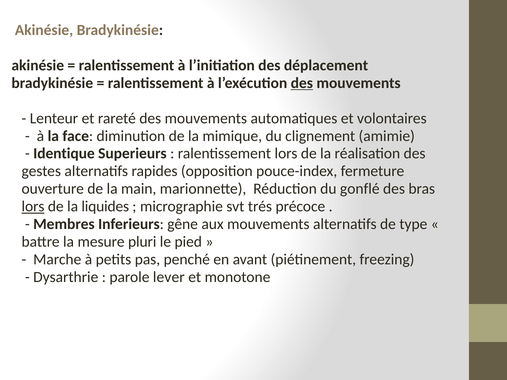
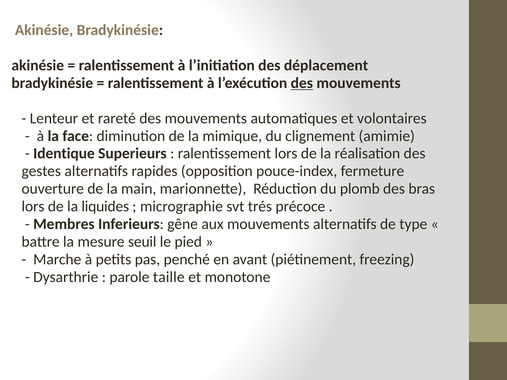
gonflé: gonflé -> plomb
lors at (33, 207) underline: present -> none
pluri: pluri -> seuil
lever: lever -> taille
